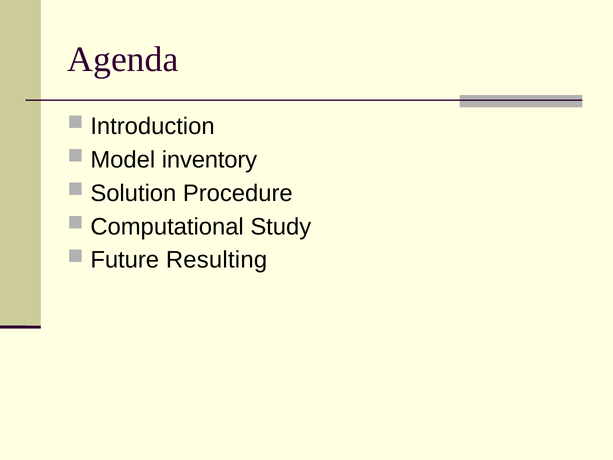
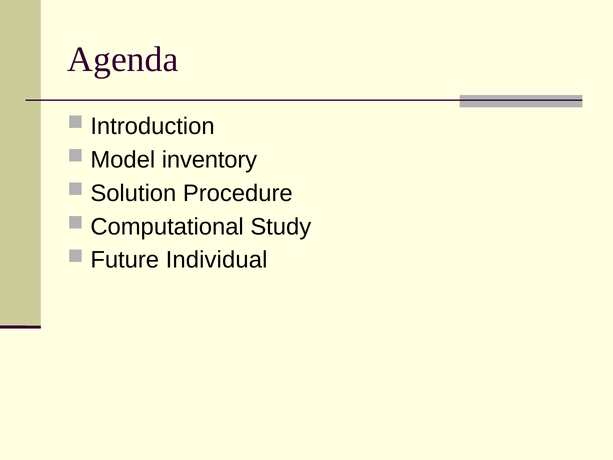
Resulting: Resulting -> Individual
